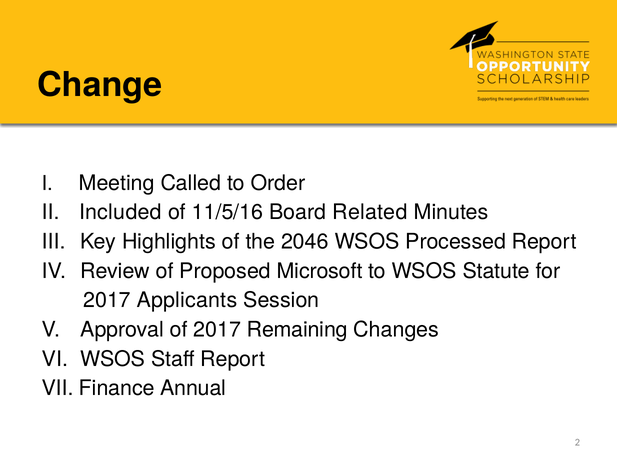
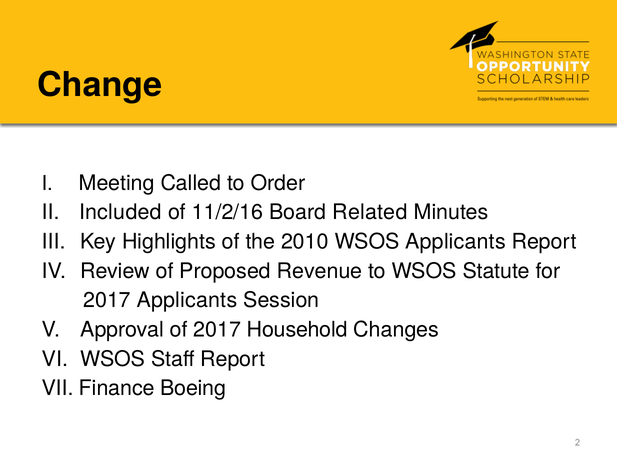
11/5/16: 11/5/16 -> 11/2/16
2046: 2046 -> 2010
WSOS Processed: Processed -> Applicants
Microsoft: Microsoft -> Revenue
Remaining: Remaining -> Household
Annual: Annual -> Boeing
